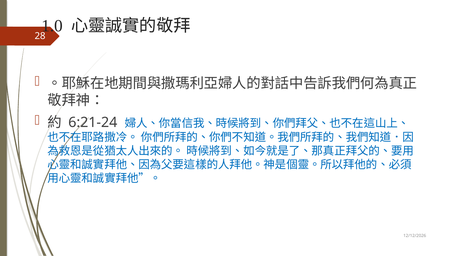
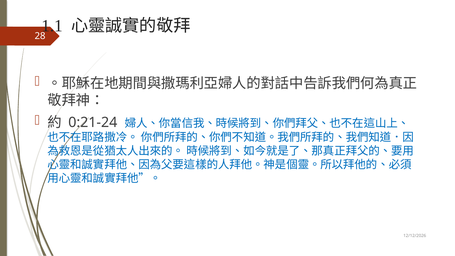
1.0: 1.0 -> 1.1
6:21-24: 6:21-24 -> 0:21-24
